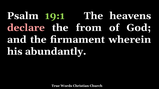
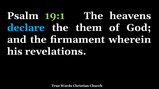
declare colour: pink -> light blue
from: from -> them
abundantly: abundantly -> revelations
